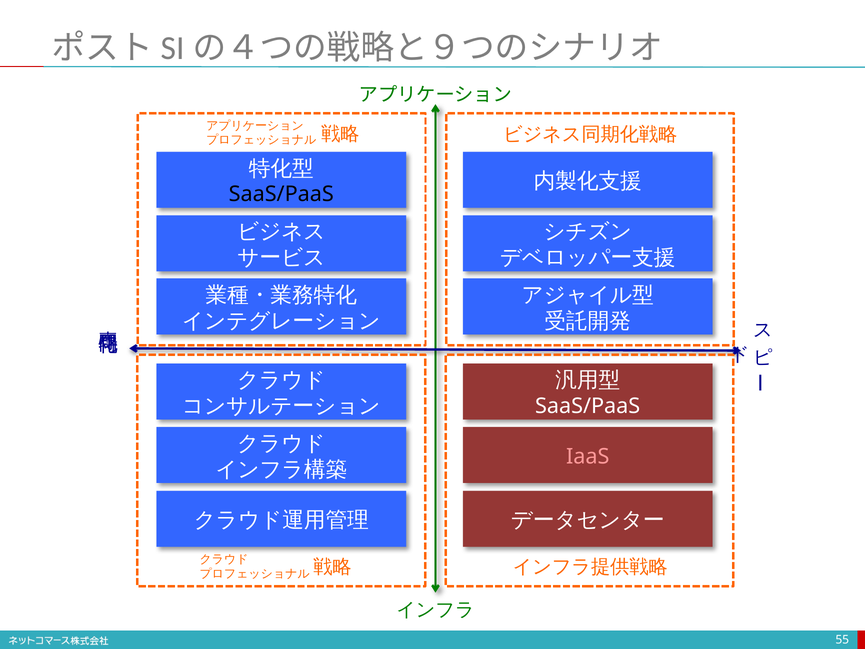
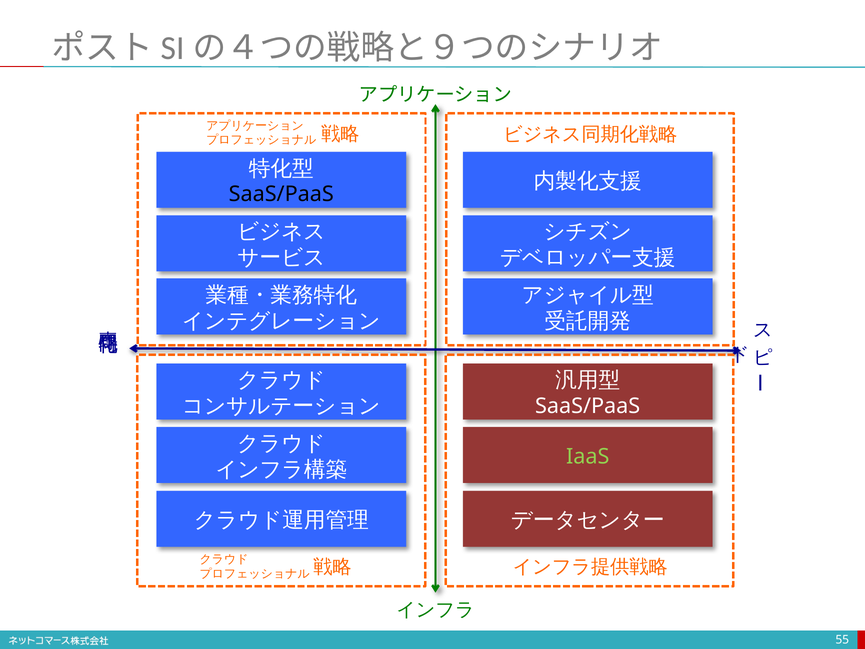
IaaS colour: pink -> light green
